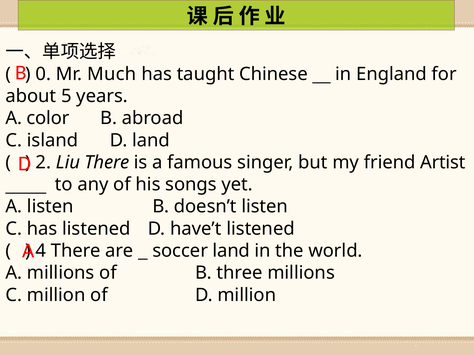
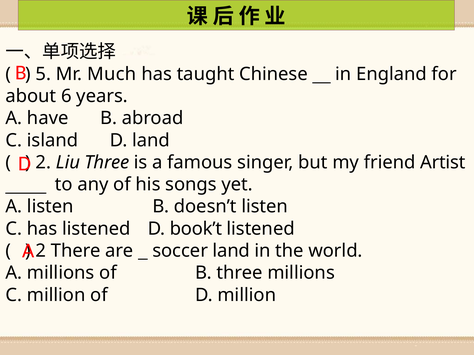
0: 0 -> 5
5: 5 -> 6
color: color -> have
Liu There: There -> Three
have’t: have’t -> book’t
4 at (41, 251): 4 -> 2
